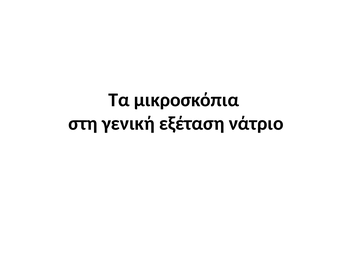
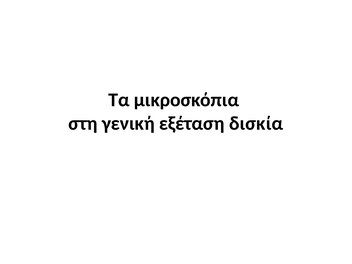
νάτριο: νάτριο -> δισκία
